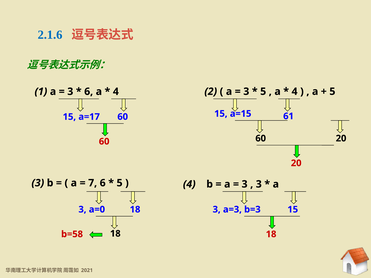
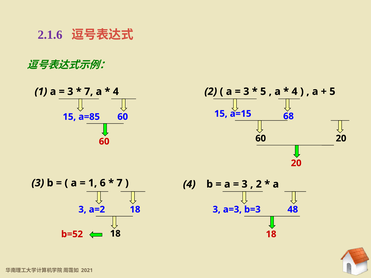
2.1.6 colour: blue -> purple
6 at (89, 92): 6 -> 7
61: 61 -> 68
a=17: a=17 -> a=85
7 at (93, 183): 7 -> 1
5 at (120, 183): 5 -> 7
3 at (259, 184): 3 -> 2
a=0: a=0 -> a=2
b=3 15: 15 -> 48
b=58: b=58 -> b=52
